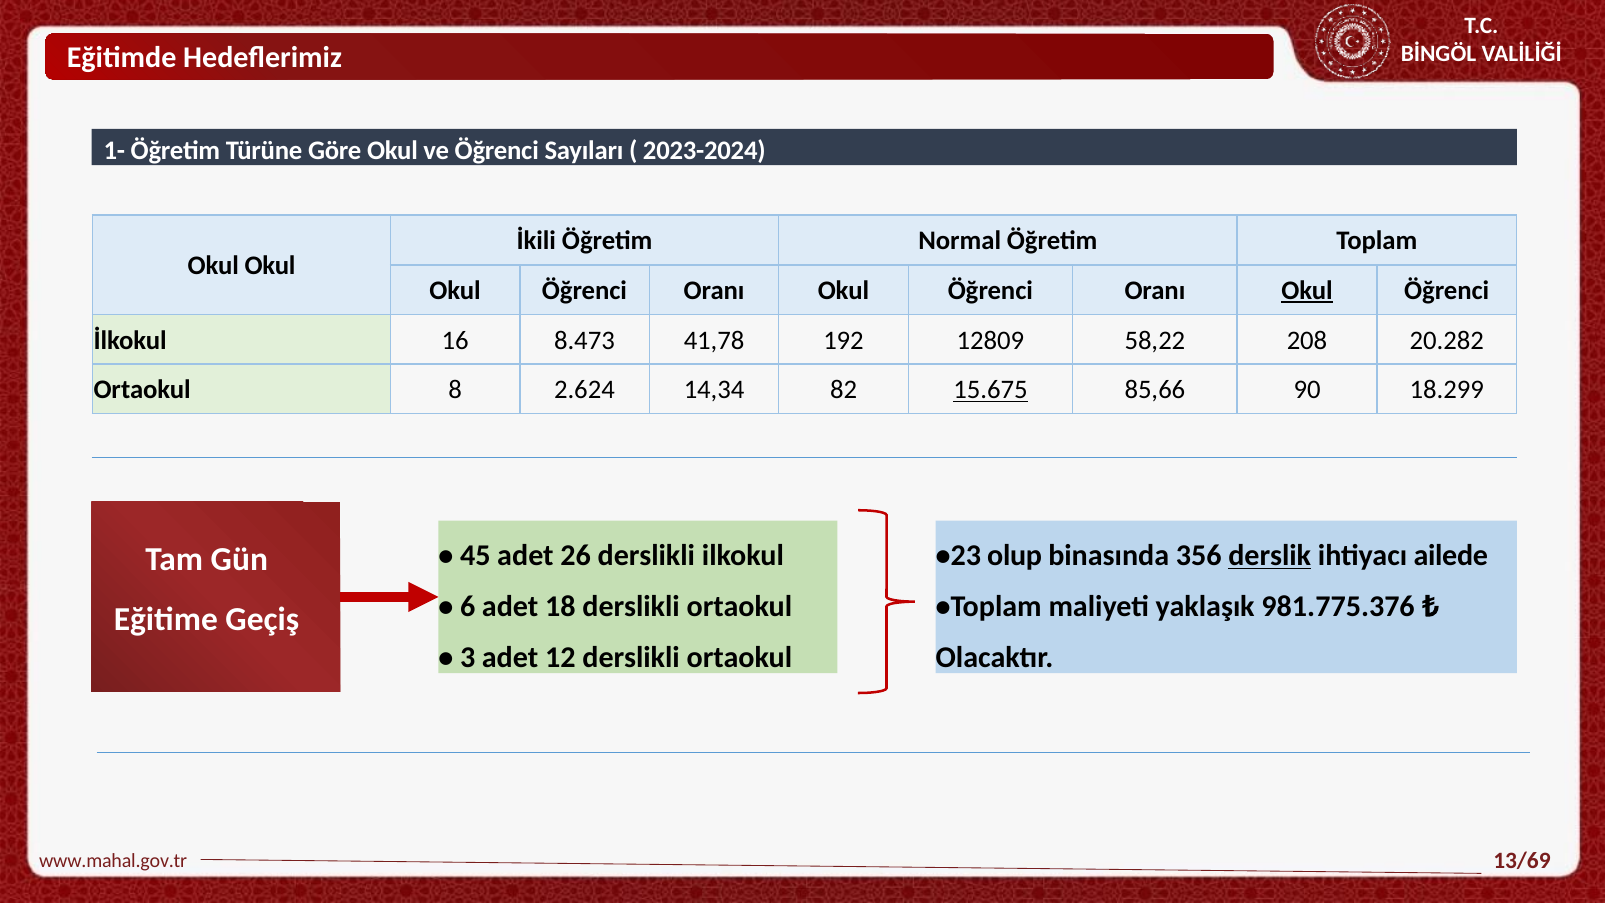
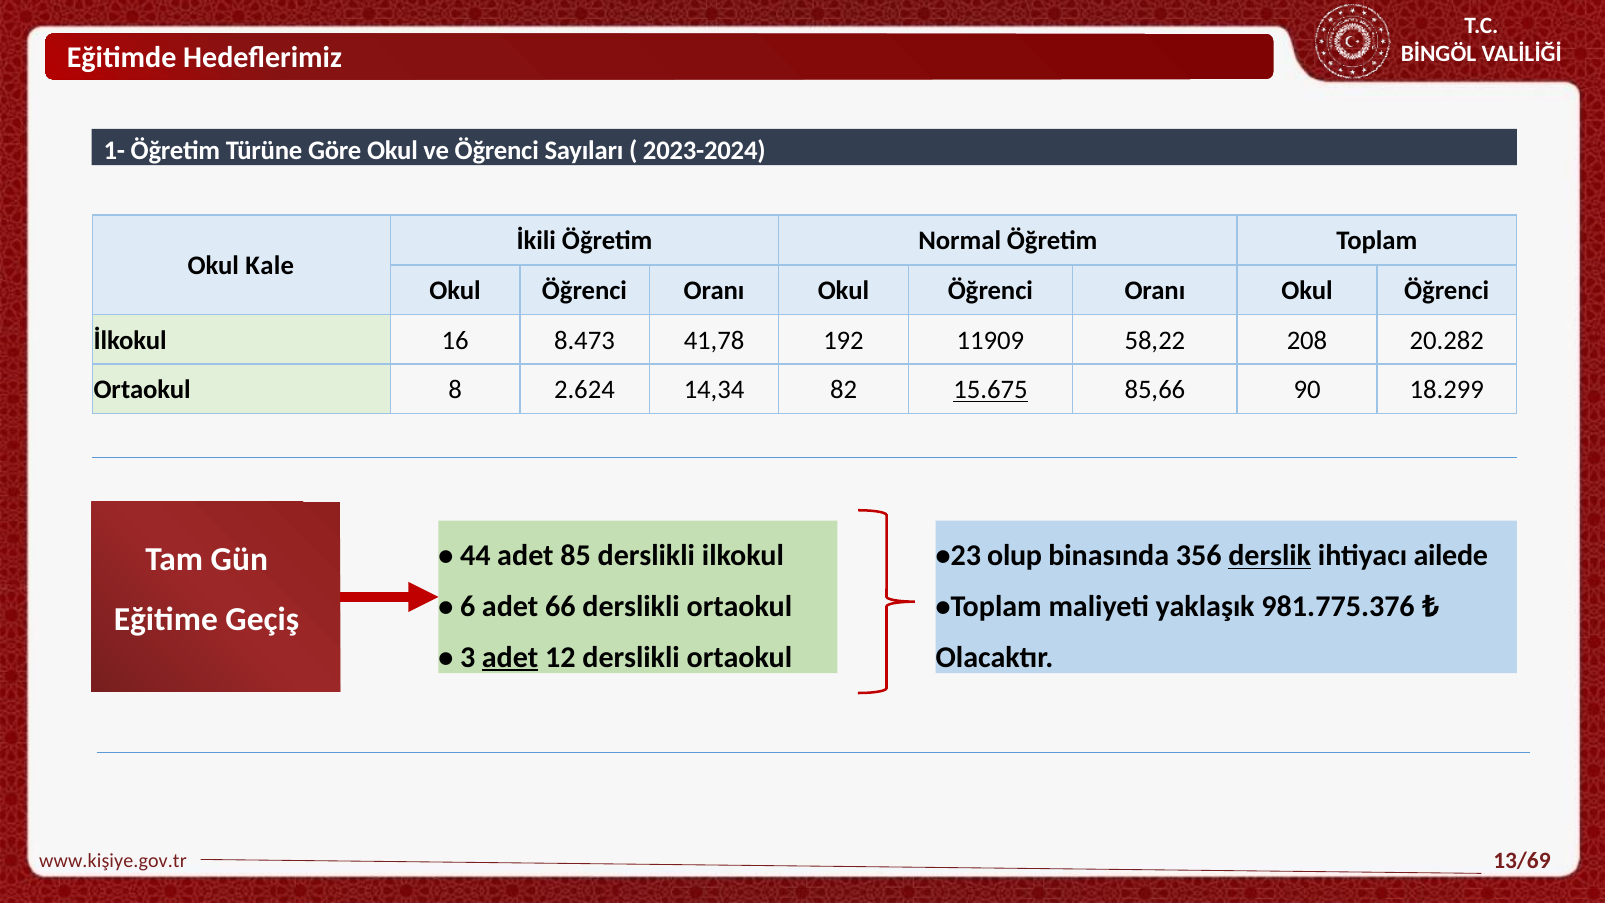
Okul Okul: Okul -> Kale
Okul at (1307, 291) underline: present -> none
12809: 12809 -> 11909
45: 45 -> 44
26: 26 -> 85
18: 18 -> 66
adet at (510, 657) underline: none -> present
www.mahal.gov.tr: www.mahal.gov.tr -> www.kişiye.gov.tr
